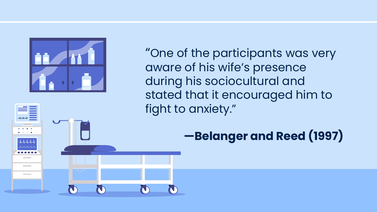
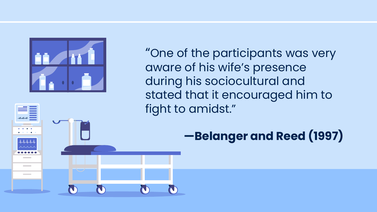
anxiety: anxiety -> amidst
